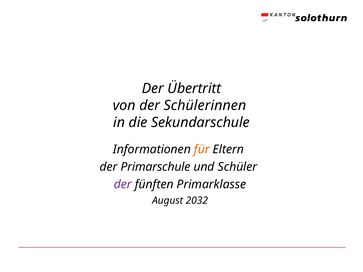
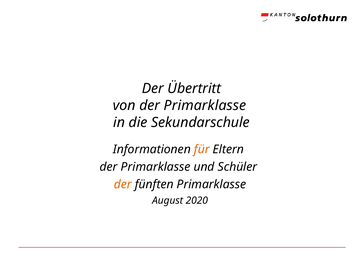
von der Schülerinnen: Schülerinnen -> Primarklasse
Primarschule at (156, 167): Primarschule -> Primarklasse
der at (123, 185) colour: purple -> orange
2032: 2032 -> 2020
